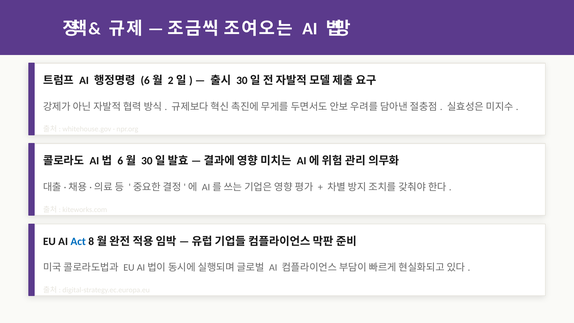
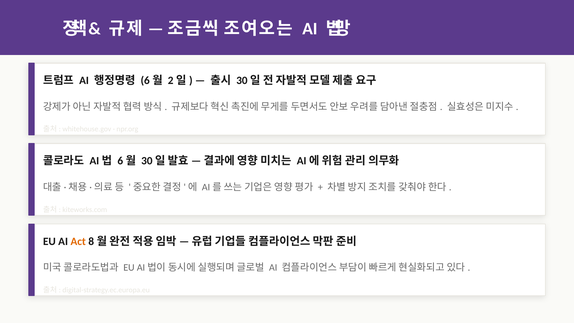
Act colour: blue -> orange
